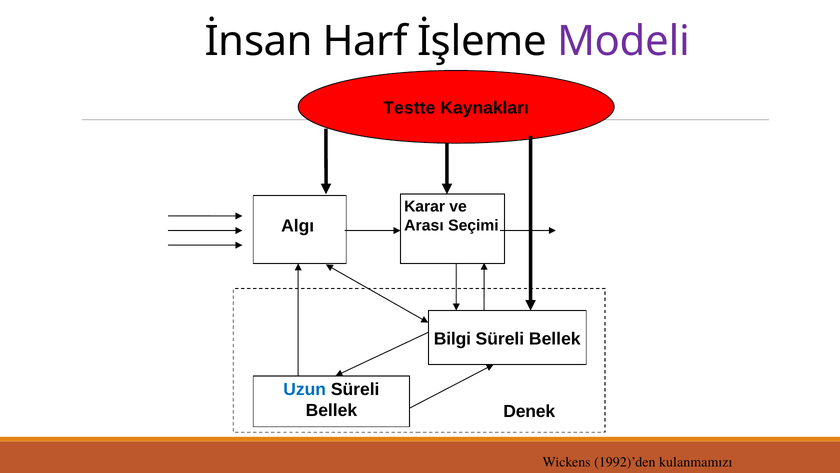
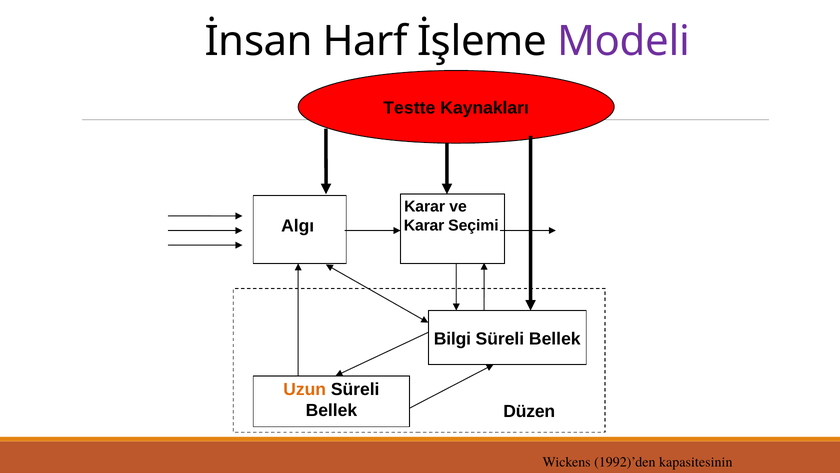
Arası at (424, 225): Arası -> Karar
Uzun colour: blue -> orange
Denek: Denek -> Düzen
kulanmamızı: kulanmamızı -> kapasitesinin
